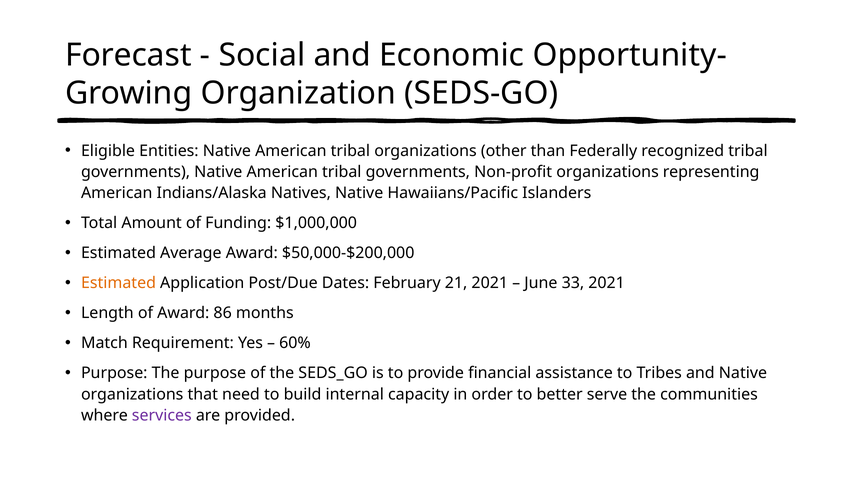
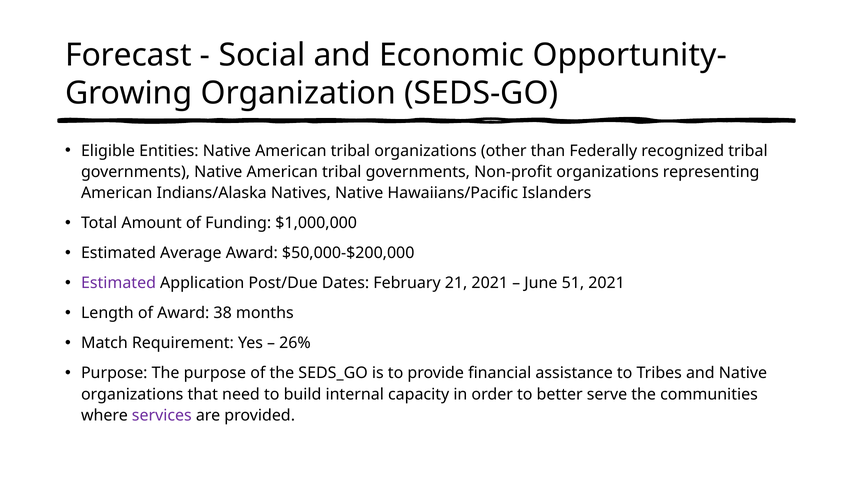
Estimated at (119, 283) colour: orange -> purple
33: 33 -> 51
86: 86 -> 38
60%: 60% -> 26%
